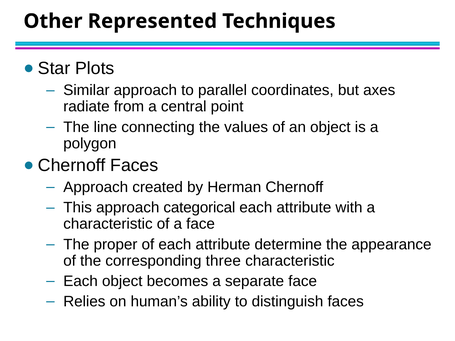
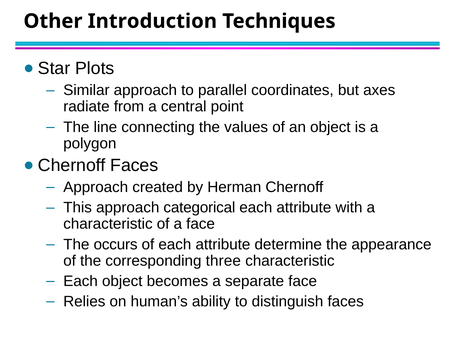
Represented: Represented -> Introduction
proper: proper -> occurs
